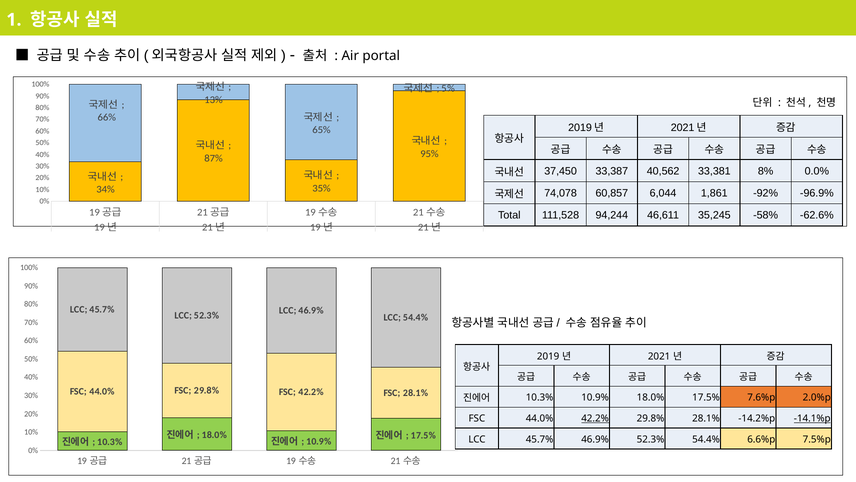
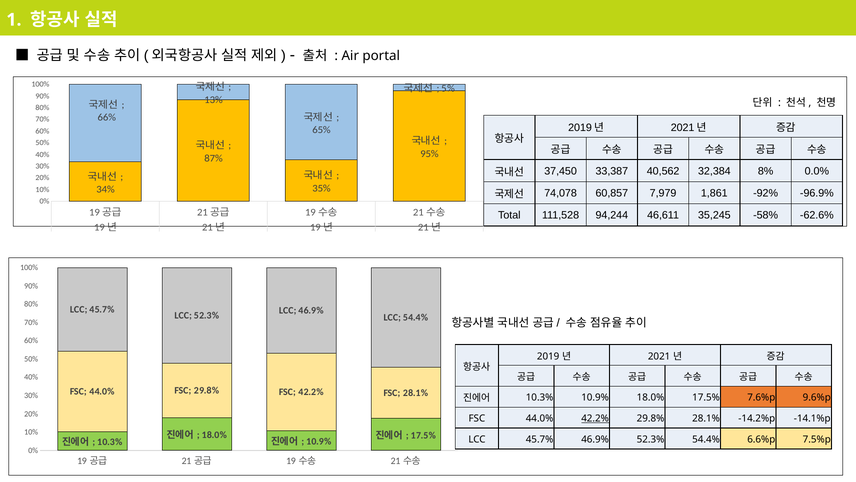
33,381: 33,381 -> 32,384
6,044: 6,044 -> 7,979
2.0%p: 2.0%p -> 9.6%p
-14.1%p underline: present -> none
